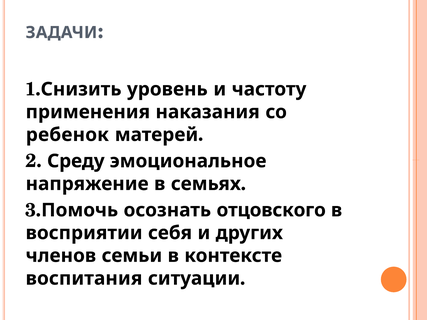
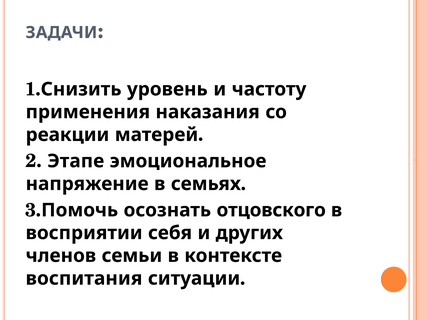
ребенок: ребенок -> реакции
Среду: Среду -> Этапе
